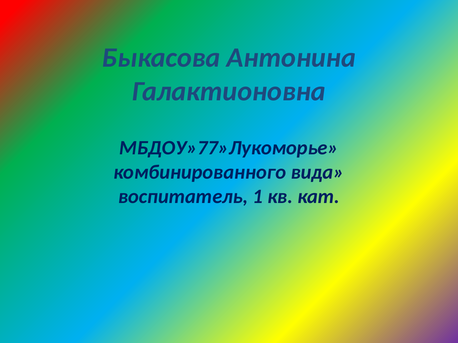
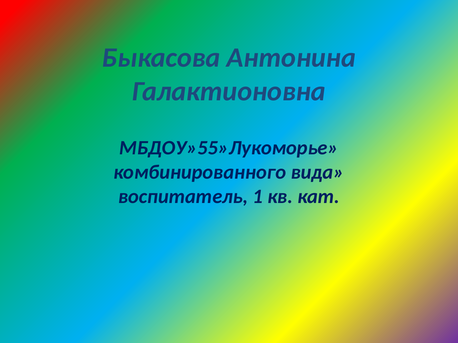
МБДОУ»77»Лукоморье: МБДОУ»77»Лукоморье -> МБДОУ»55»Лукоморье
